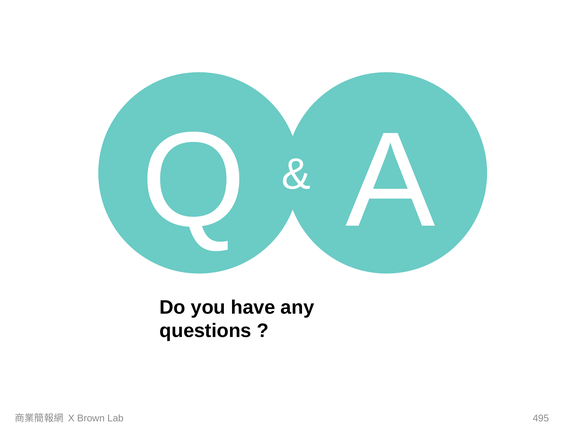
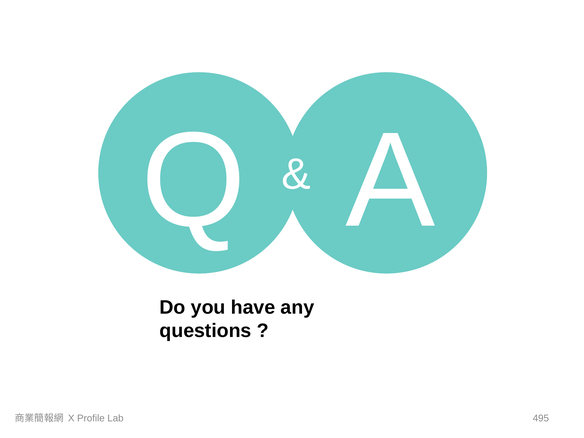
Brown: Brown -> Profile
